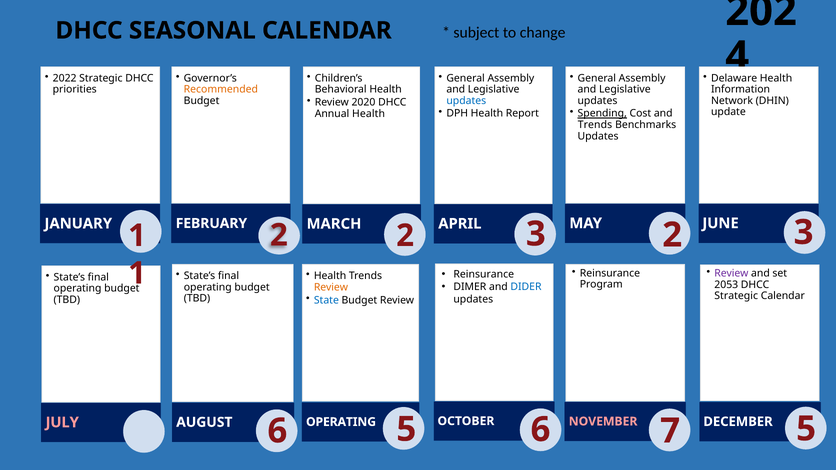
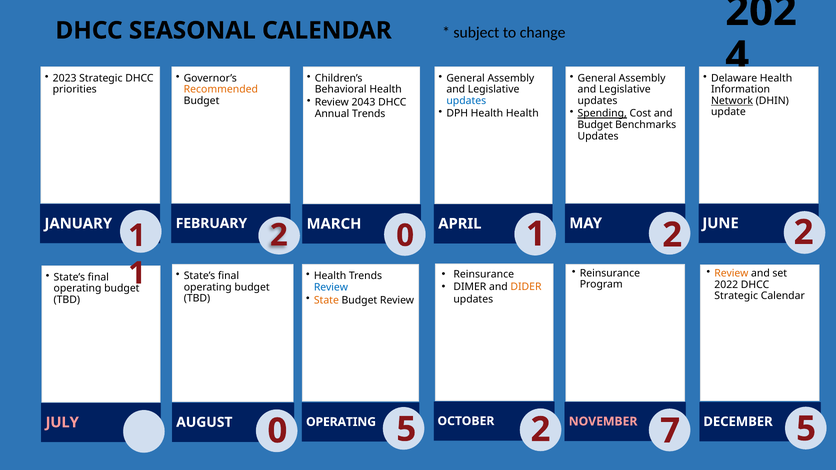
2022: 2022 -> 2023
2020: 2020 -> 2043
Network underline: none -> present
Health Report: Report -> Health
Annual Health: Health -> Trends
Trends at (595, 125): Trends -> Budget
JUNE 3: 3 -> 2
APRIL 3: 3 -> 1
2 2: 2 -> 0
Review at (731, 274) colour: purple -> orange
DIDER colour: blue -> orange
2053: 2053 -> 2022
Review at (331, 287) colour: orange -> blue
State colour: blue -> orange
OCTOBER 6: 6 -> 2
AUGUST 6: 6 -> 0
